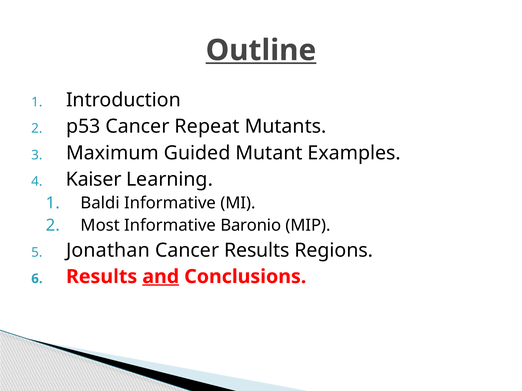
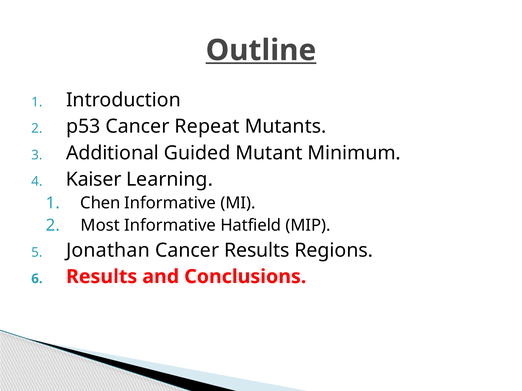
Maximum: Maximum -> Additional
Examples: Examples -> Minimum
Baldi: Baldi -> Chen
Baronio: Baronio -> Hatfield
and underline: present -> none
